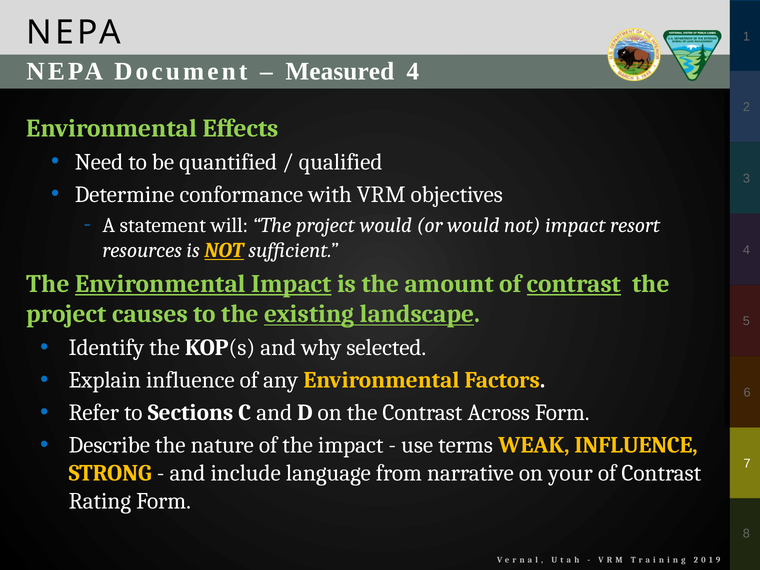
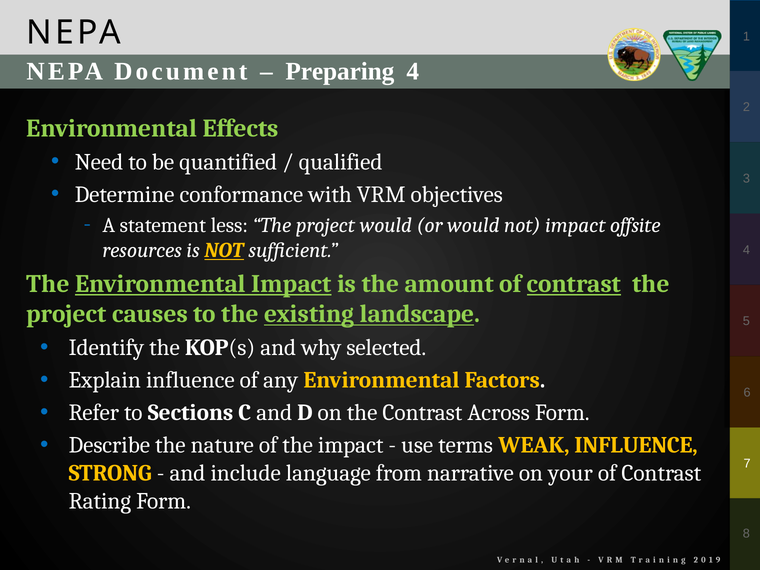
Measured: Measured -> Preparing
will: will -> less
resort: resort -> offsite
